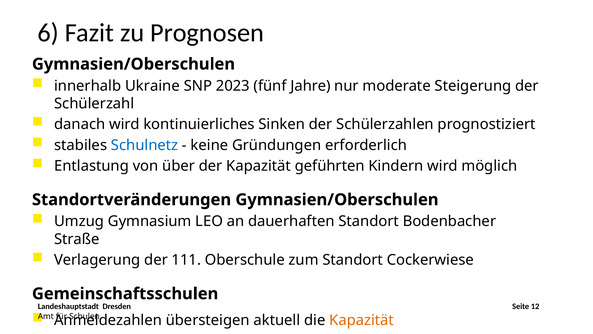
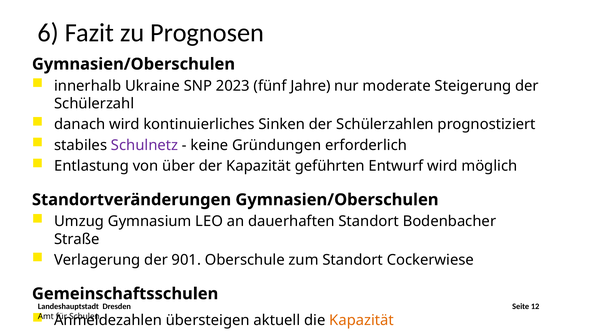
Schulnetz colour: blue -> purple
Kindern: Kindern -> Entwurf
111: 111 -> 901
